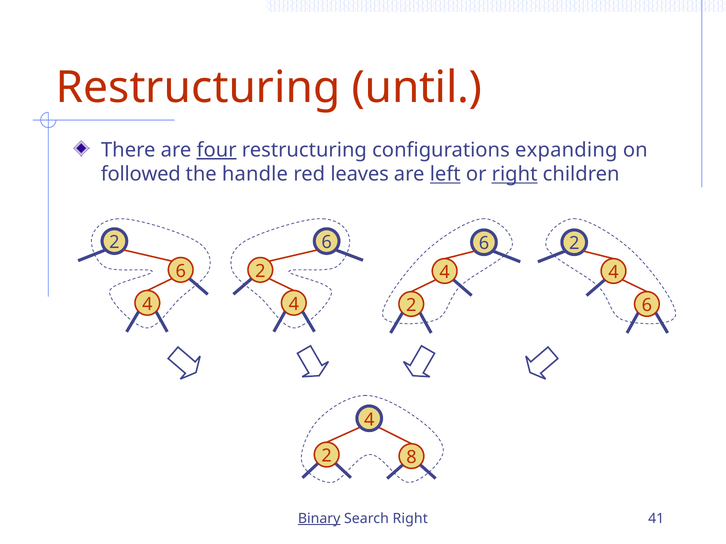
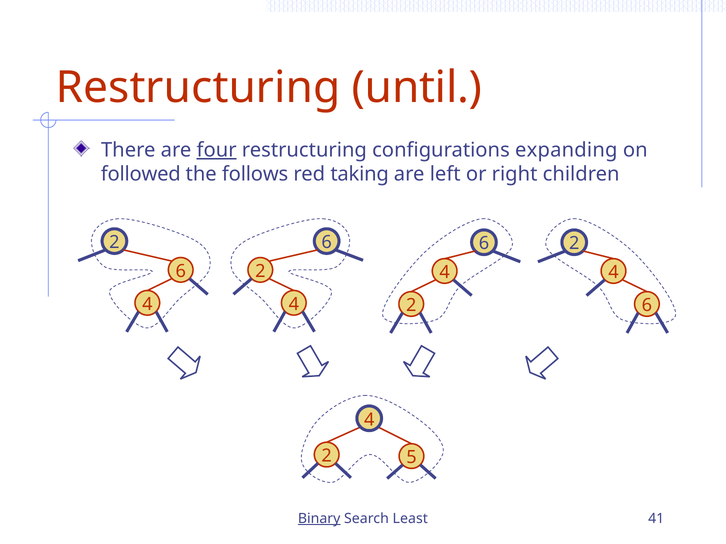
handle: handle -> follows
leaves: leaves -> taking
left underline: present -> none
right at (515, 174) underline: present -> none
8: 8 -> 5
Search Right: Right -> Least
